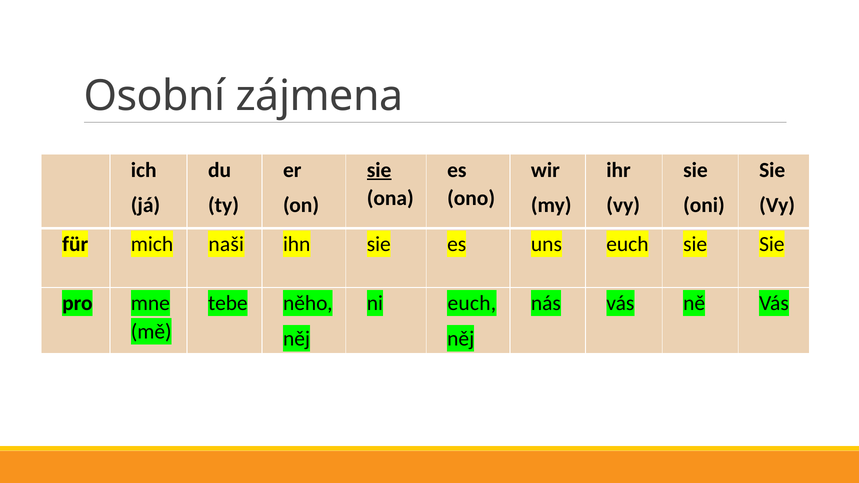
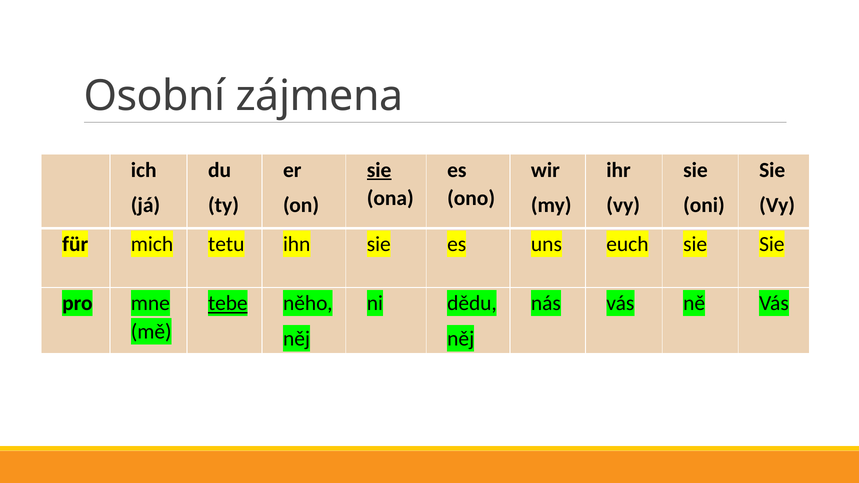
naši: naši -> tetu
tebe underline: none -> present
ni euch: euch -> dědu
